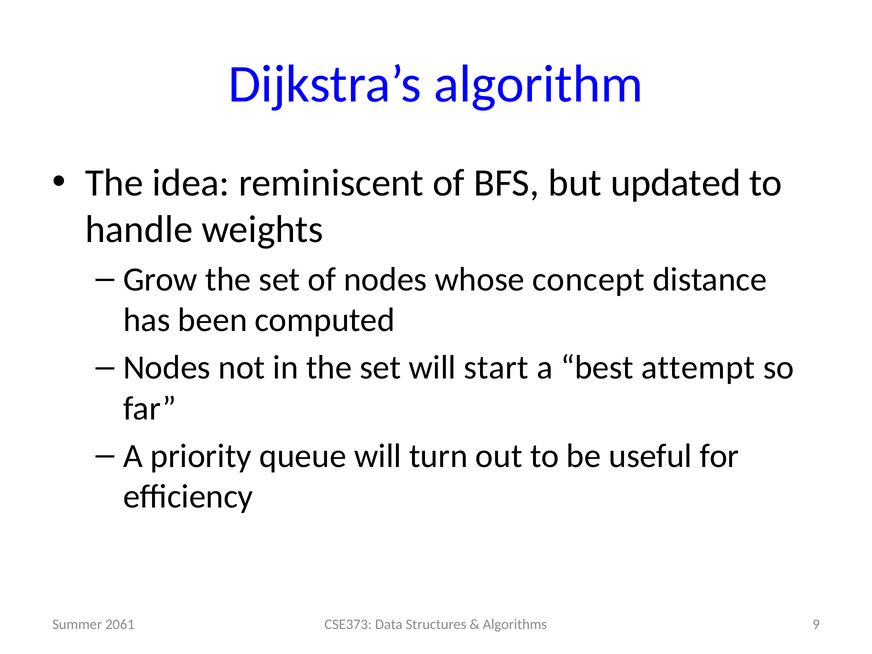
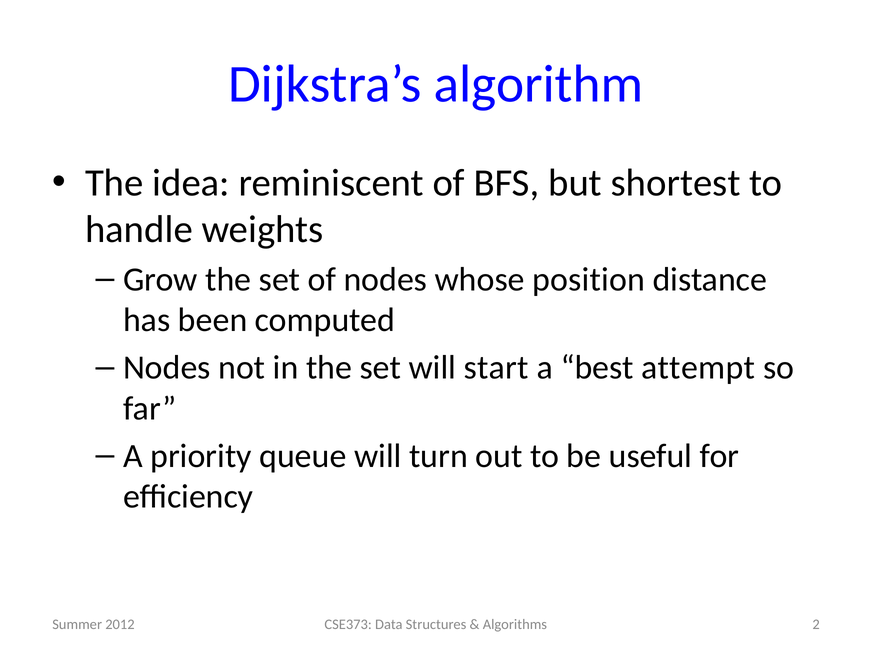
updated: updated -> shortest
concept: concept -> position
9: 9 -> 2
2061: 2061 -> 2012
